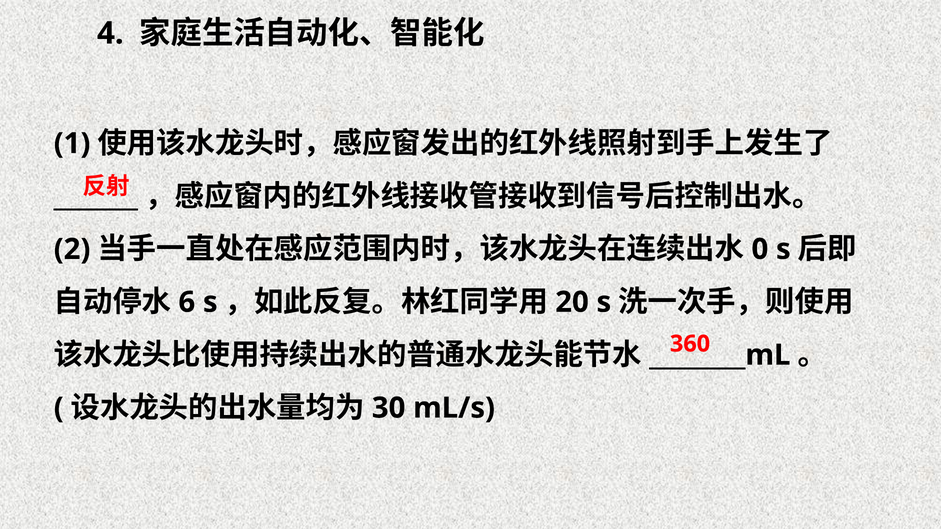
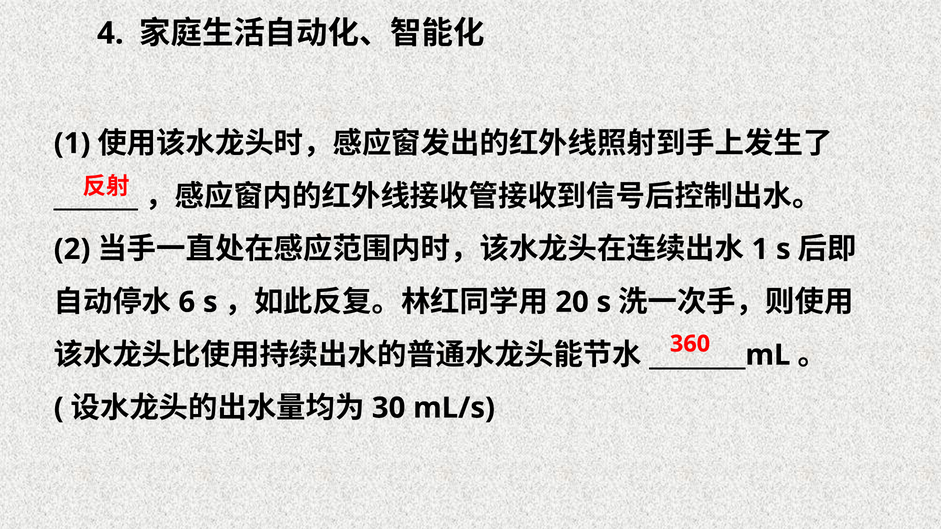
0 at (760, 249): 0 -> 1
